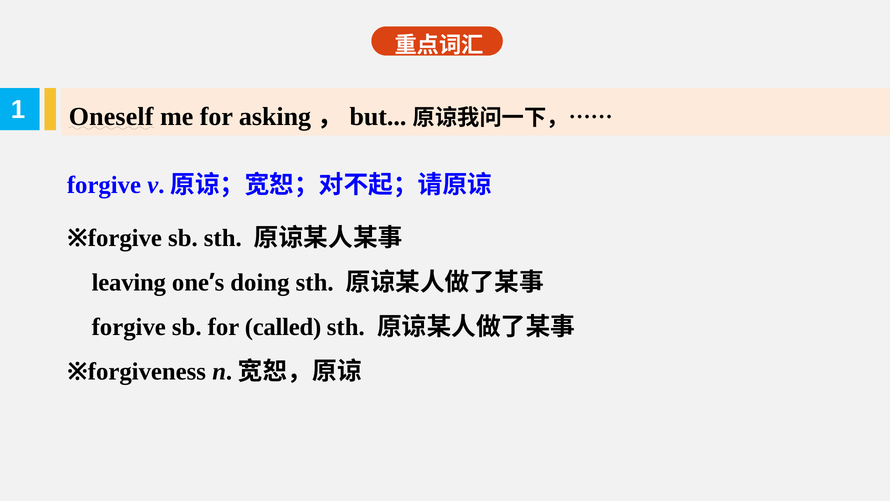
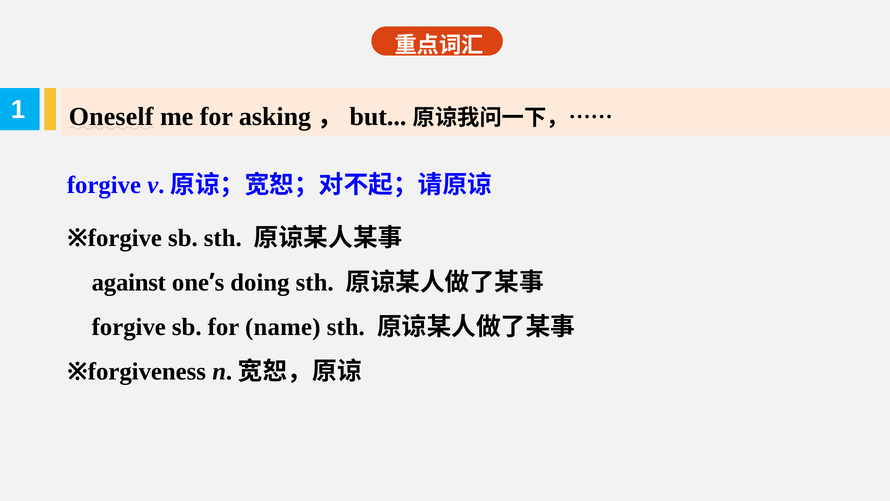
leaving: leaving -> against
called: called -> name
